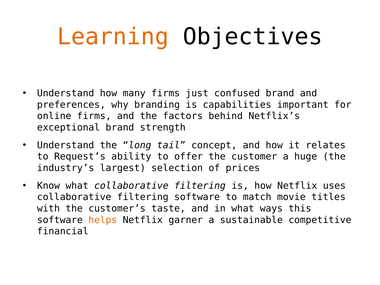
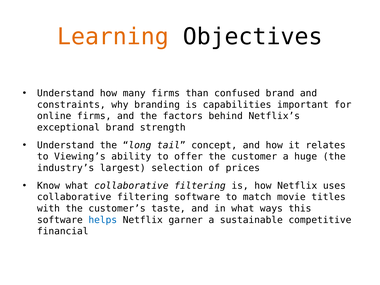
just: just -> than
preferences: preferences -> constraints
Request’s: Request’s -> Viewing’s
helps colour: orange -> blue
